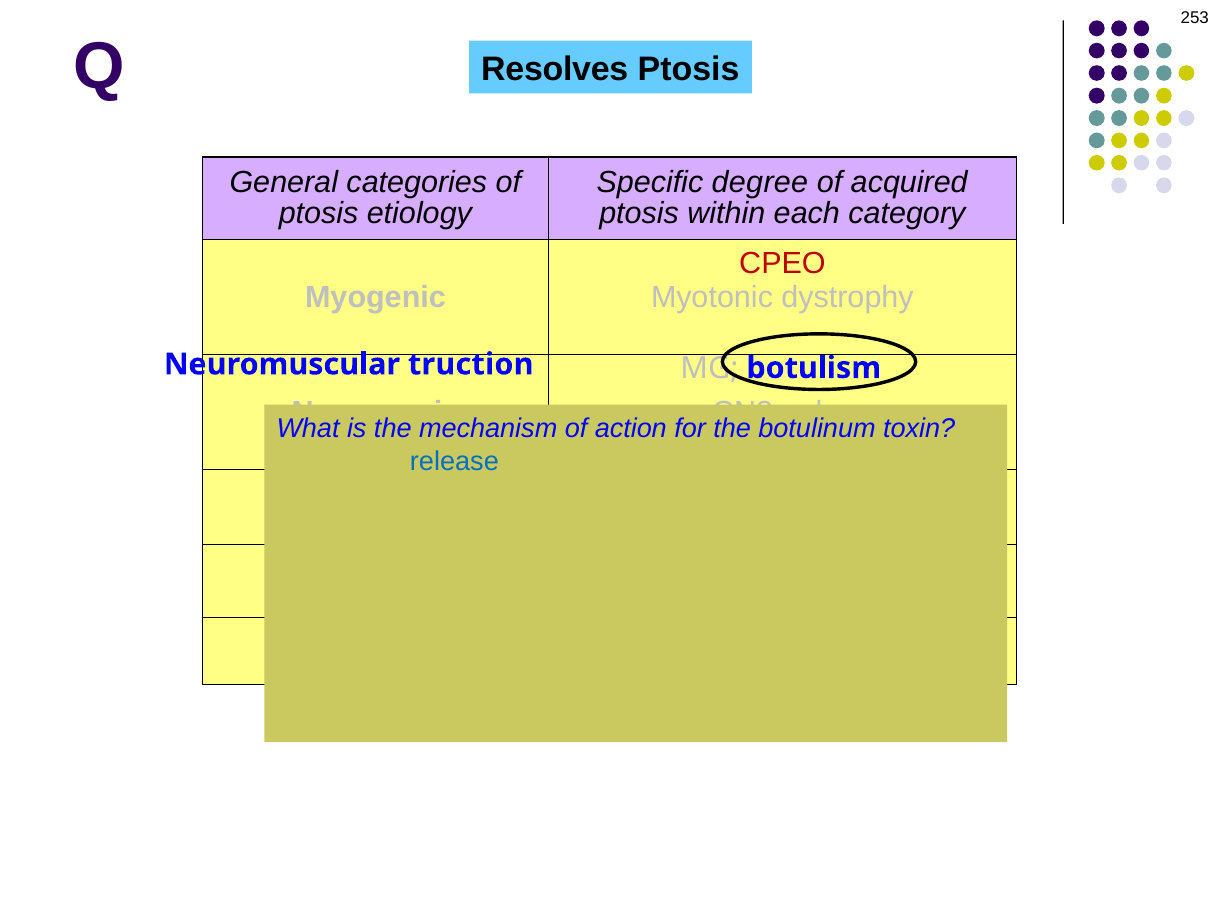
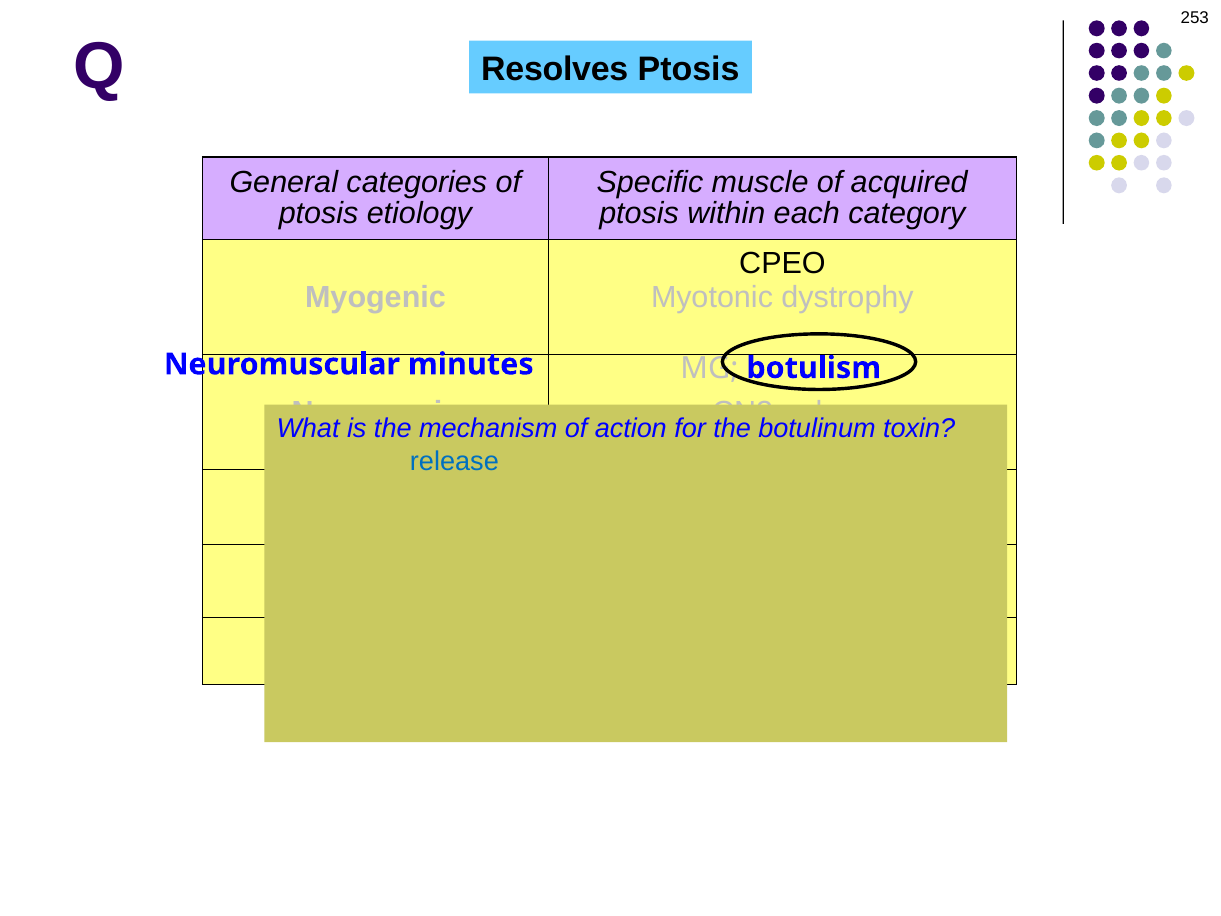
degree: degree -> muscle
CPEO colour: red -> black
truction: truction -> minutes
